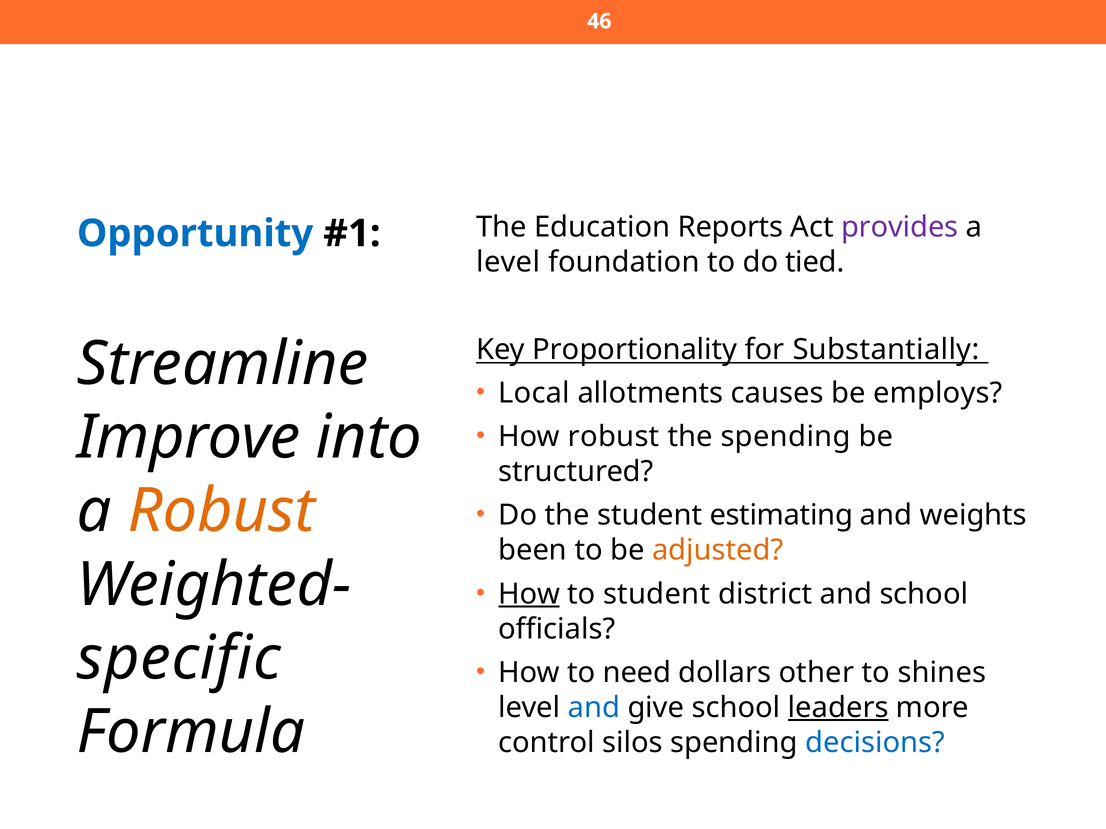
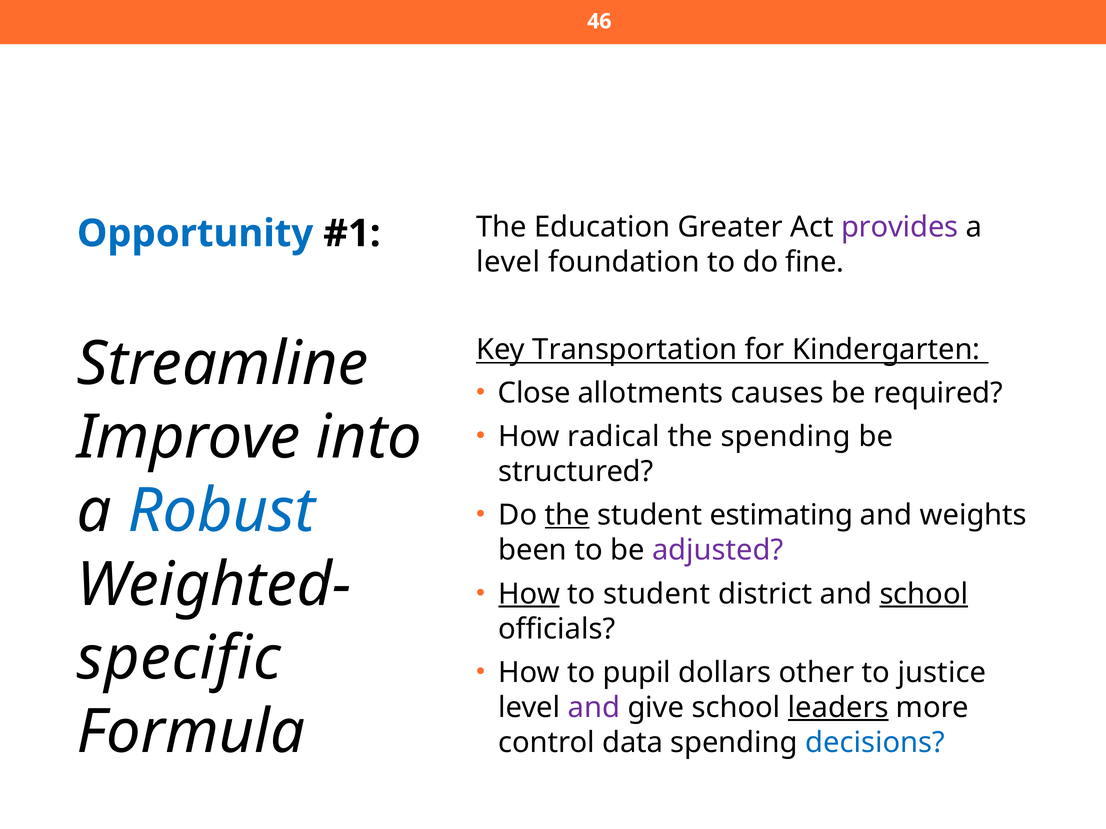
Reports: Reports -> Greater
tied: tied -> fine
Proportionality: Proportionality -> Transportation
Substantially: Substantially -> Kindergarten
Local: Local -> Close
employs: employs -> required
How robust: robust -> radical
Robust at (222, 511) colour: orange -> blue
the at (567, 516) underline: none -> present
adjusted colour: orange -> purple
school at (924, 594) underline: none -> present
need: need -> pupil
shines: shines -> justice
and at (594, 708) colour: blue -> purple
silos: silos -> data
